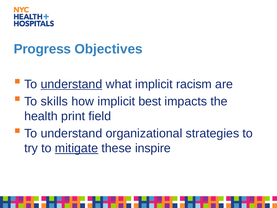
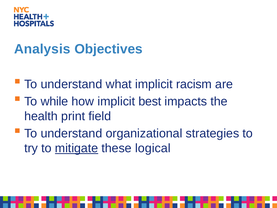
Progress: Progress -> Analysis
understand at (71, 84) underline: present -> none
skills: skills -> while
inspire: inspire -> logical
